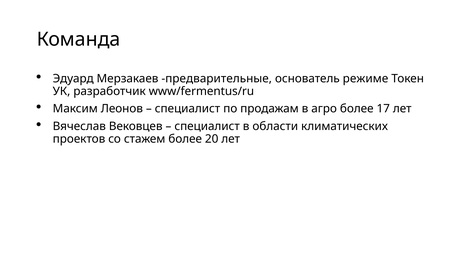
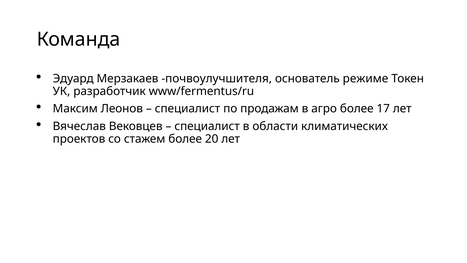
предварительные: предварительные -> почвоулучшителя
